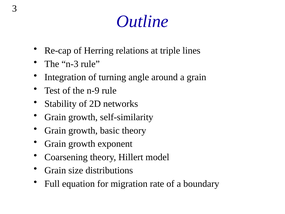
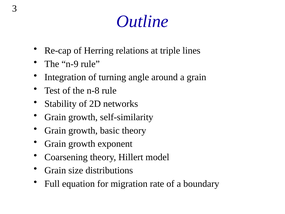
n-3: n-3 -> n-9
n-9: n-9 -> n-8
